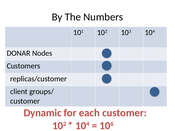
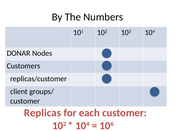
Dynamic: Dynamic -> Replicas
